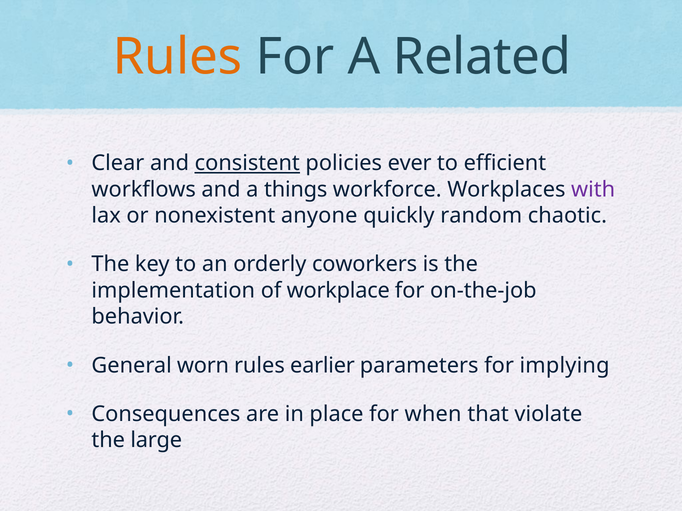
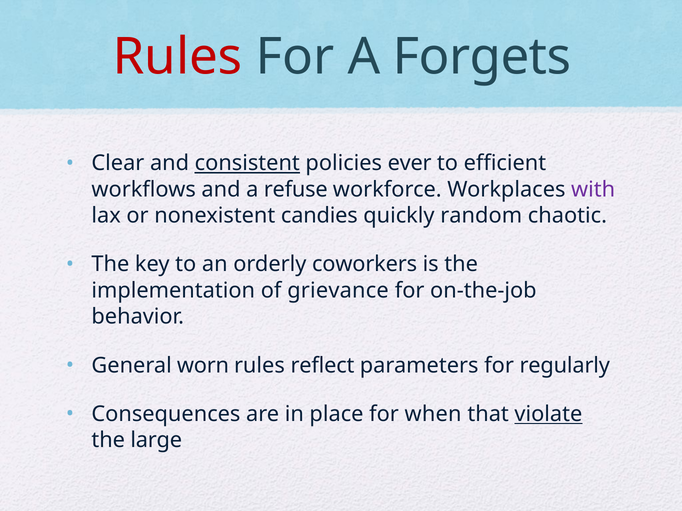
Rules at (178, 57) colour: orange -> red
Related: Related -> Forgets
things: things -> refuse
anyone: anyone -> candies
workplace: workplace -> grievance
earlier: earlier -> reflect
implying: implying -> regularly
violate underline: none -> present
